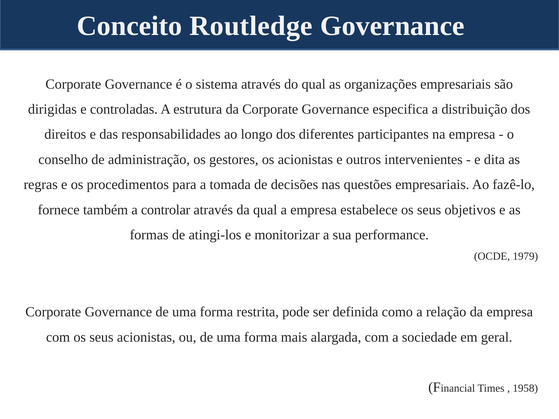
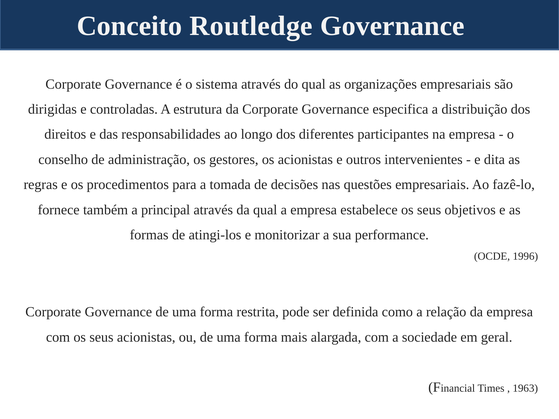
controlar: controlar -> principal
1979: 1979 -> 1996
1958: 1958 -> 1963
